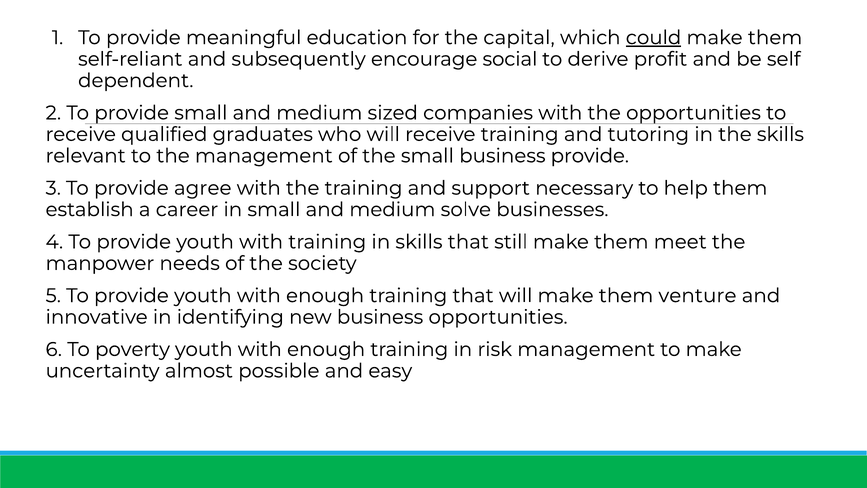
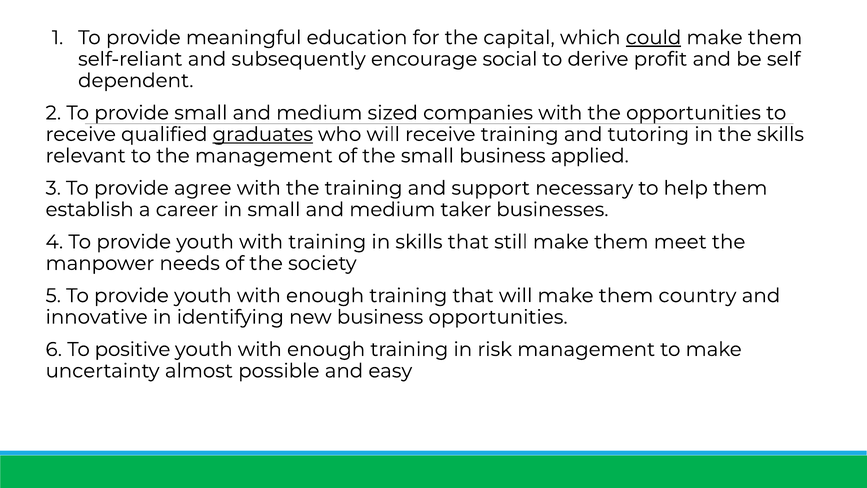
graduates underline: none -> present
business provide: provide -> applied
solve: solve -> taker
venture: venture -> country
poverty: poverty -> positive
